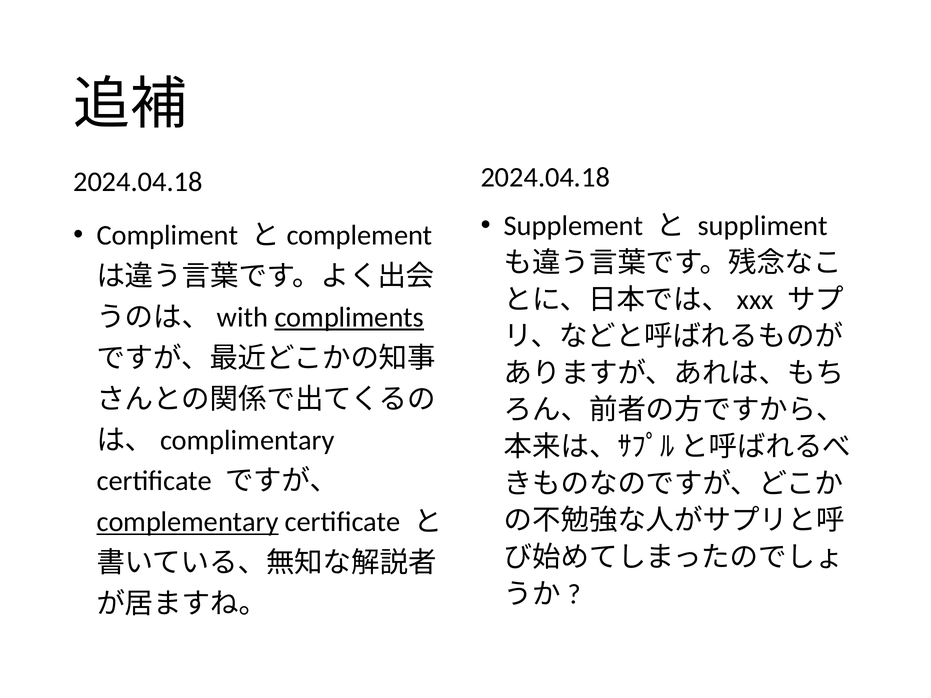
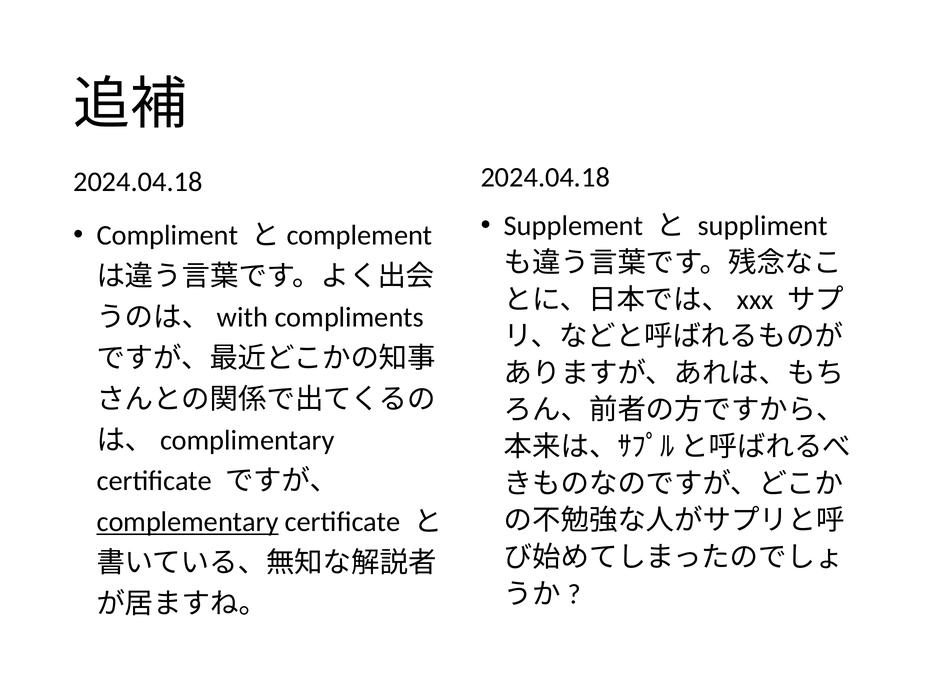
compliments underline: present -> none
